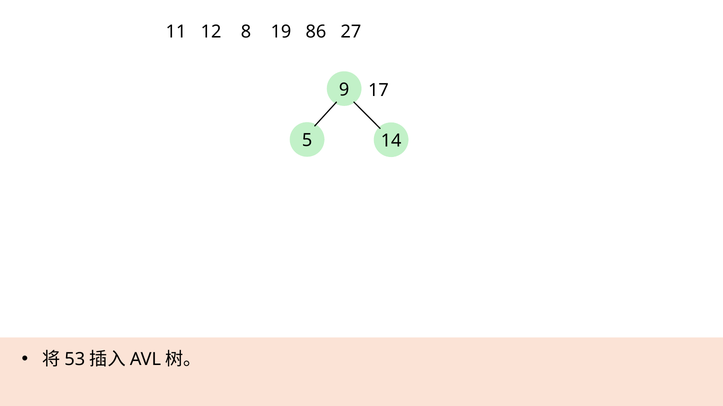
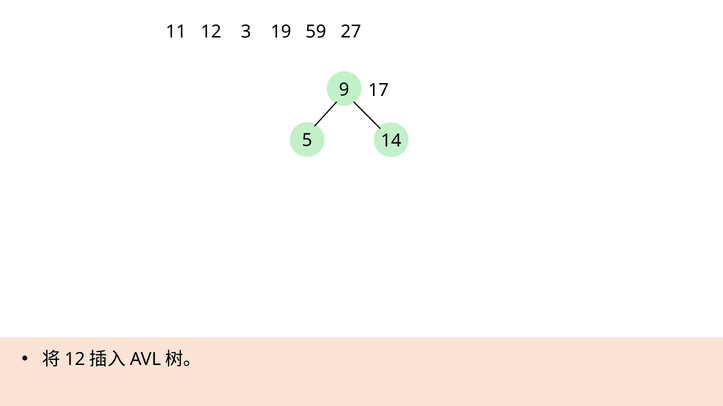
8: 8 -> 3
86: 86 -> 59
53 at (75, 360): 53 -> 12
